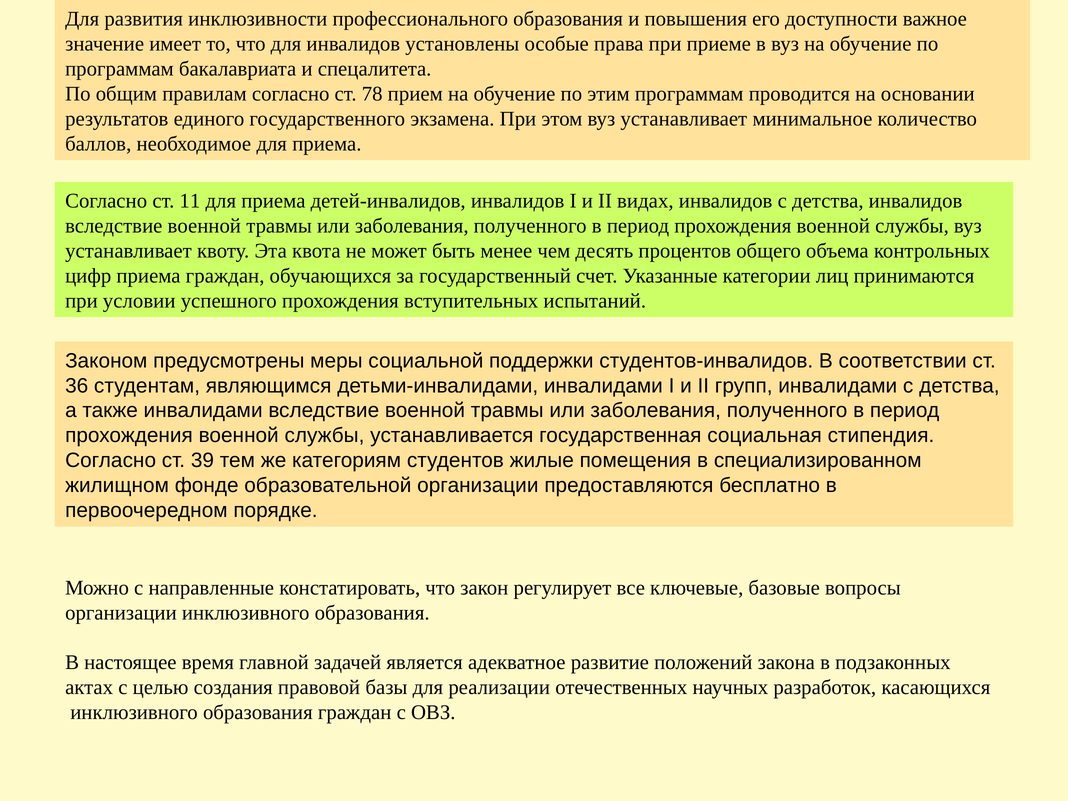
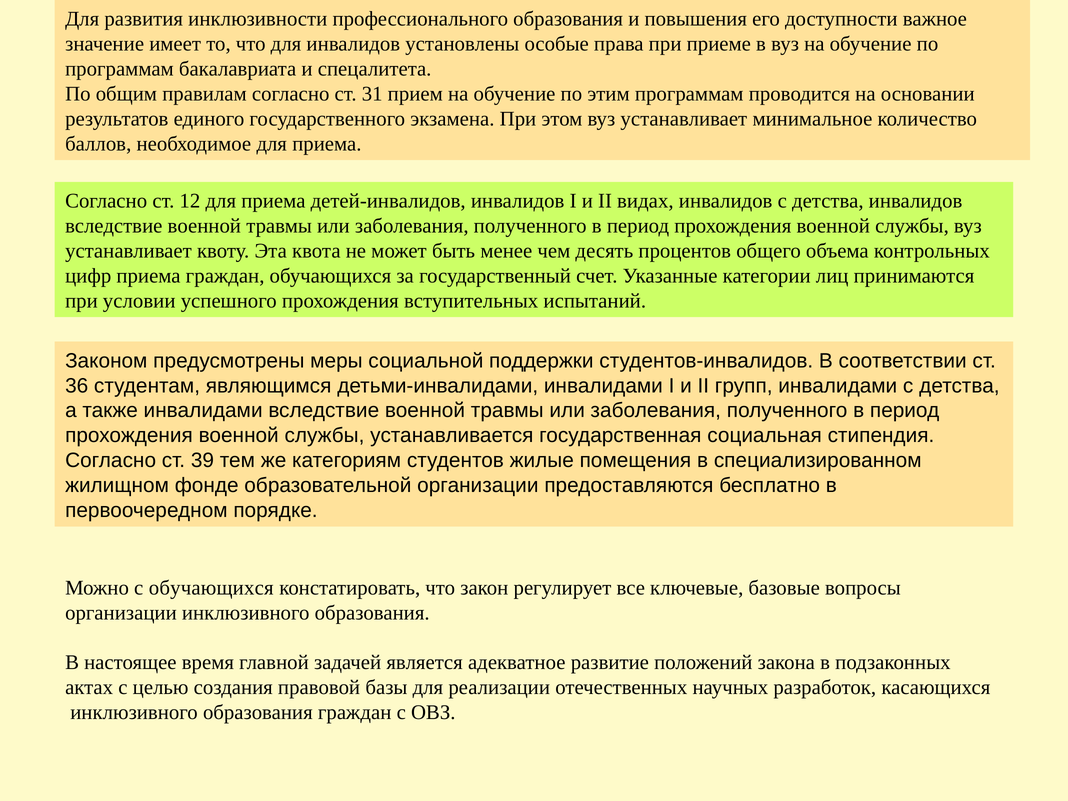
78: 78 -> 31
11: 11 -> 12
с направленные: направленные -> обучающихся
